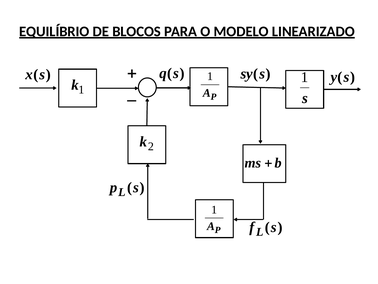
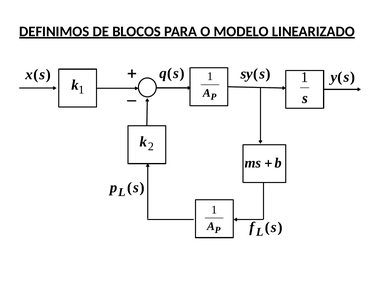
EQUILÍBRIO: EQUILÍBRIO -> DEFINIMOS
